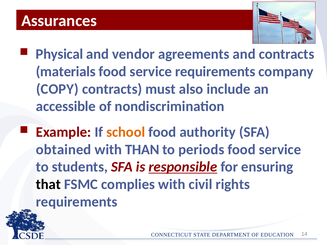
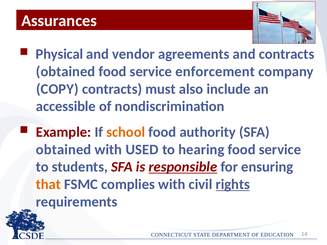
materials at (66, 72): materials -> obtained
service requirements: requirements -> enforcement
THAN: THAN -> USED
periods: periods -> hearing
that colour: black -> orange
rights underline: none -> present
